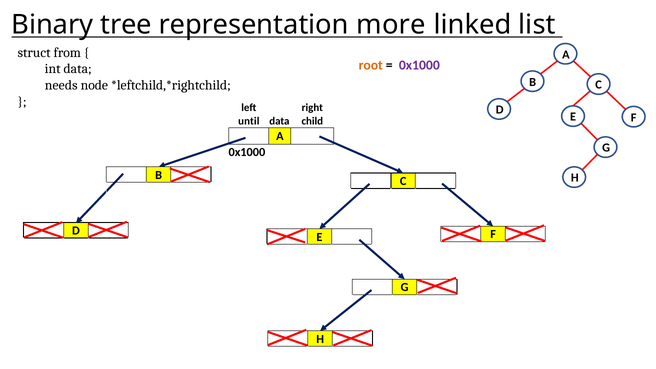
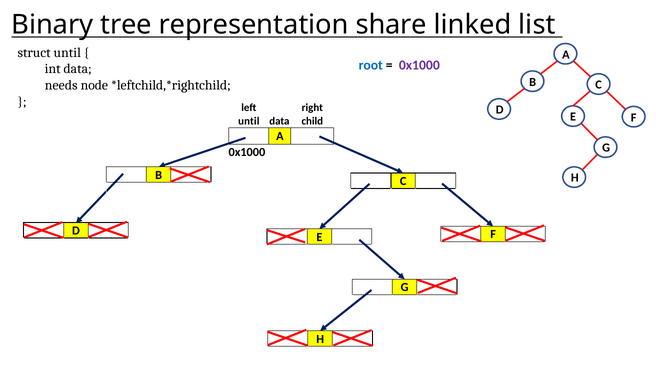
more: more -> share
struct from: from -> until
root colour: orange -> blue
